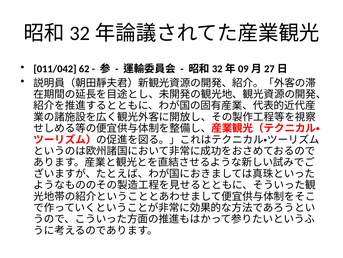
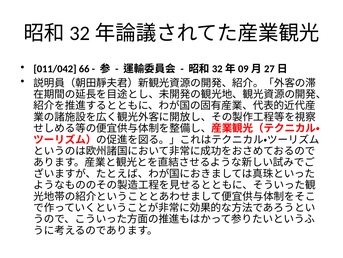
62: 62 -> 66
